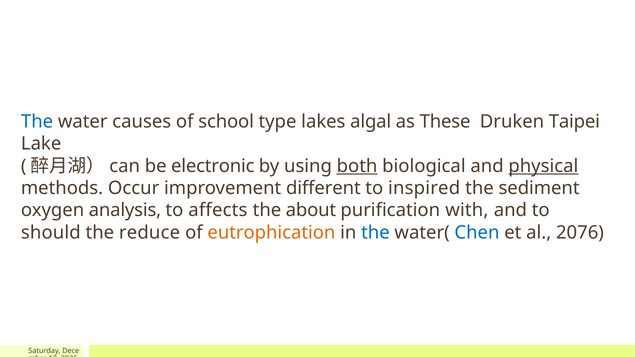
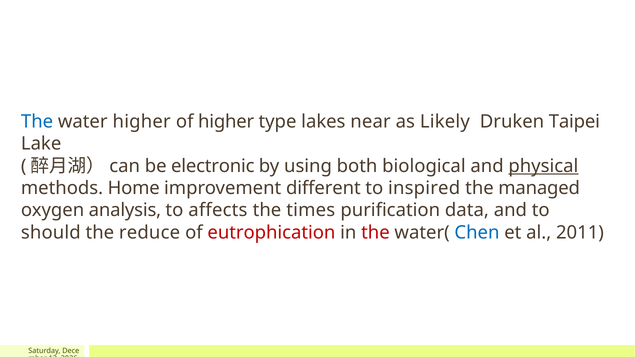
water causes: causes -> higher
of school: school -> higher
algal: algal -> near
These: These -> Likely
both underline: present -> none
Occur: Occur -> Home
sediment: sediment -> managed
about: about -> times
with: with -> data
eutrophication colour: orange -> red
the at (375, 233) colour: blue -> red
2076: 2076 -> 2011
